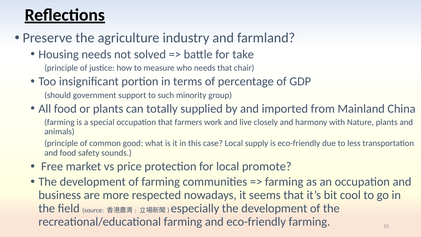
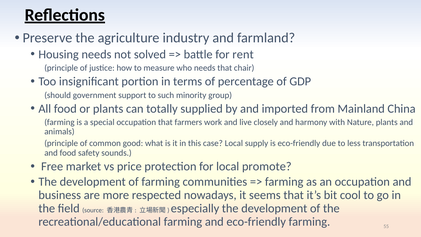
take: take -> rent
